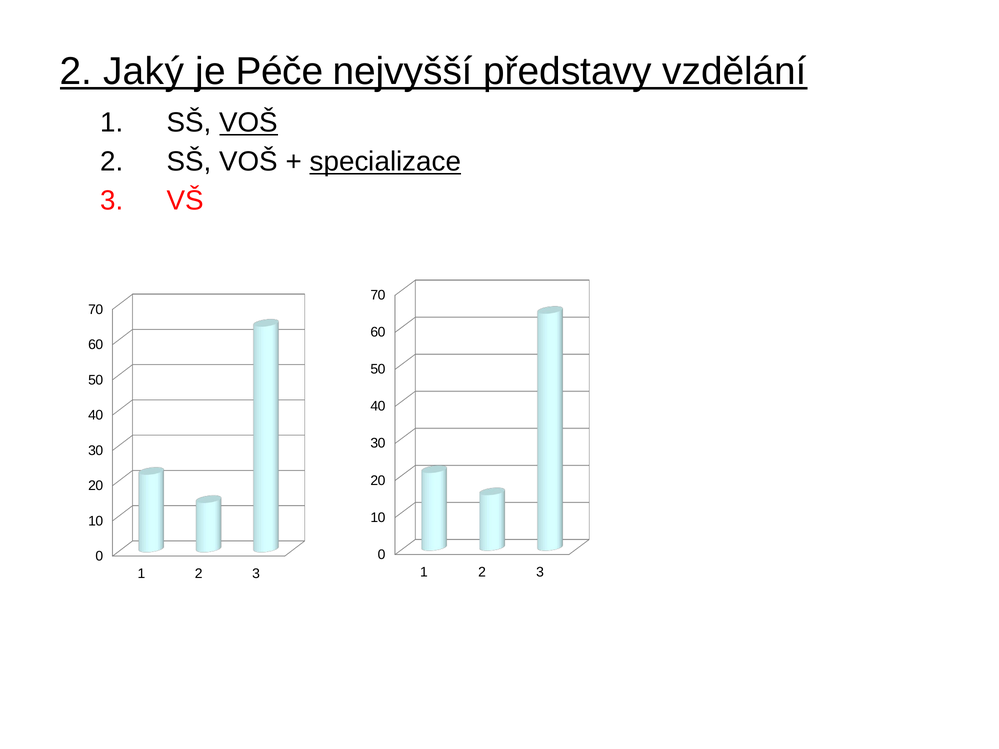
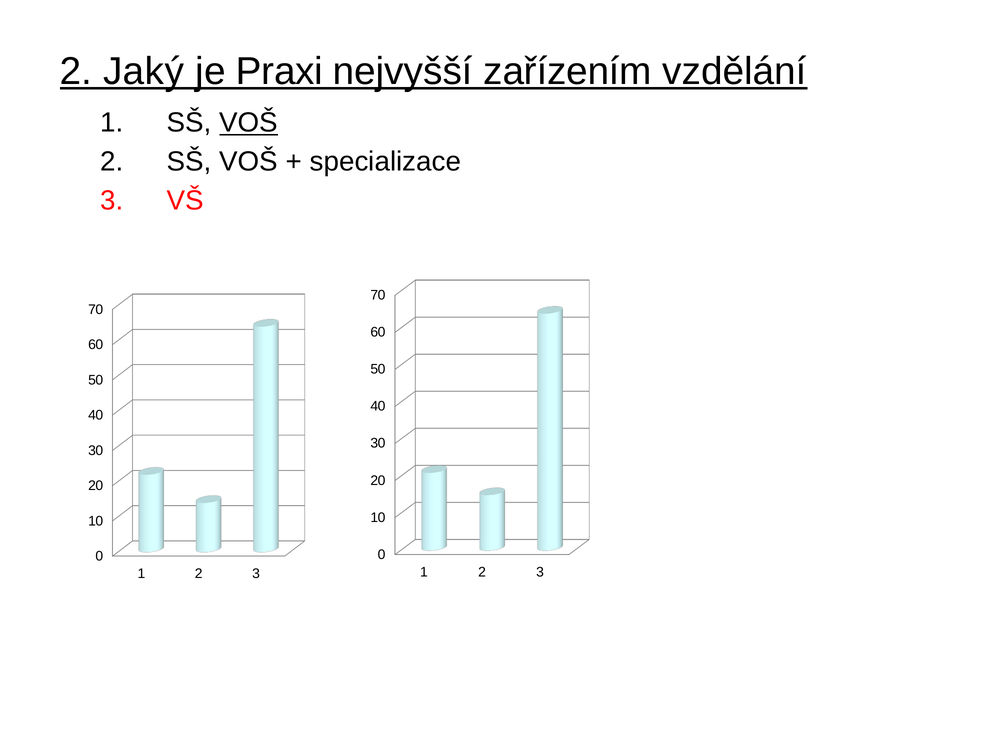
Péče: Péče -> Praxi
představy: představy -> zařízením
specializace underline: present -> none
